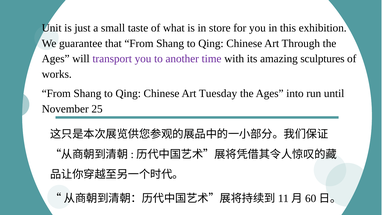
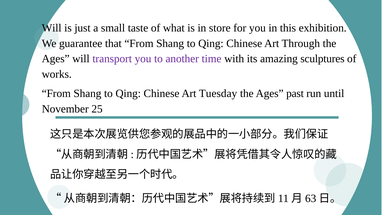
Unit at (52, 28): Unit -> Will
into: into -> past
60: 60 -> 63
